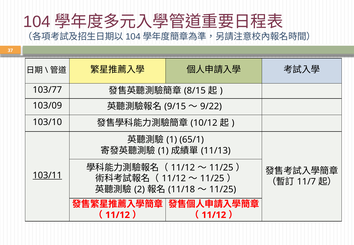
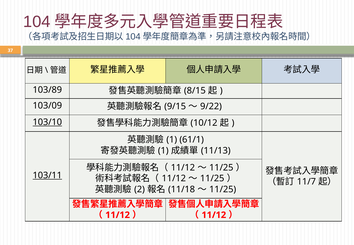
103/77: 103/77 -> 103/89
103/10 underline: none -> present
65/1: 65/1 -> 61/1
